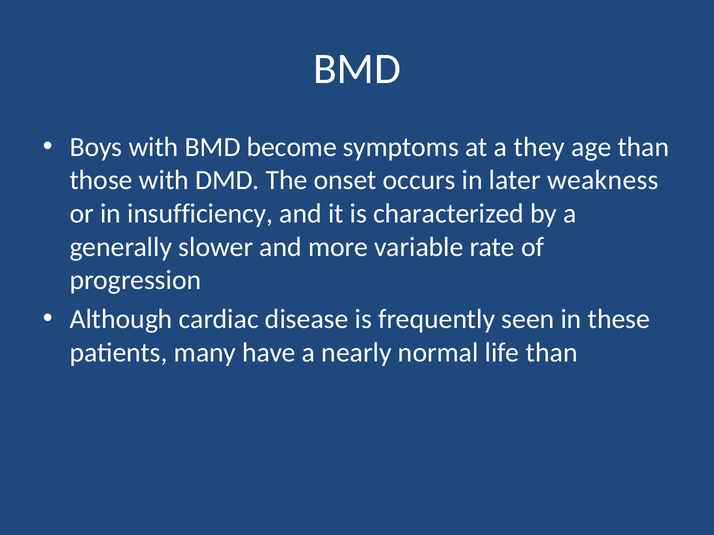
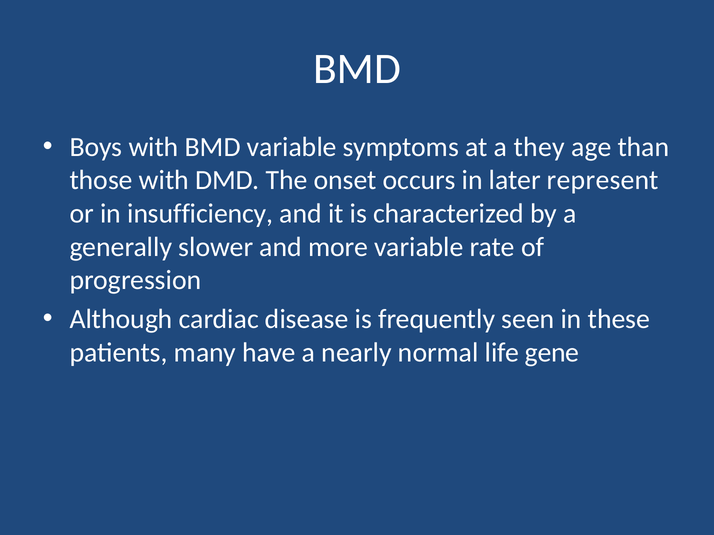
BMD become: become -> variable
weakness: weakness -> represent
life than: than -> gene
